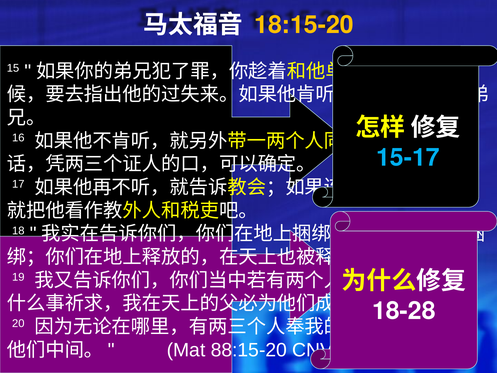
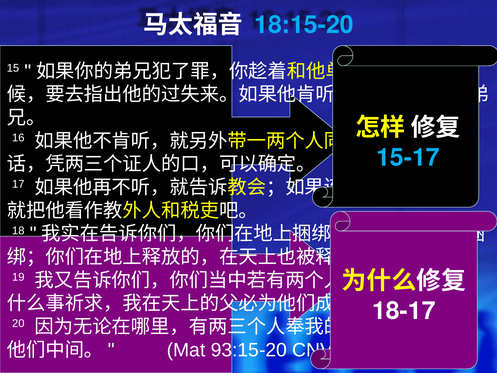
18:15-20 colour: yellow -> light blue
18-28: 18-28 -> 18-17
88:15-20: 88:15-20 -> 93:15-20
